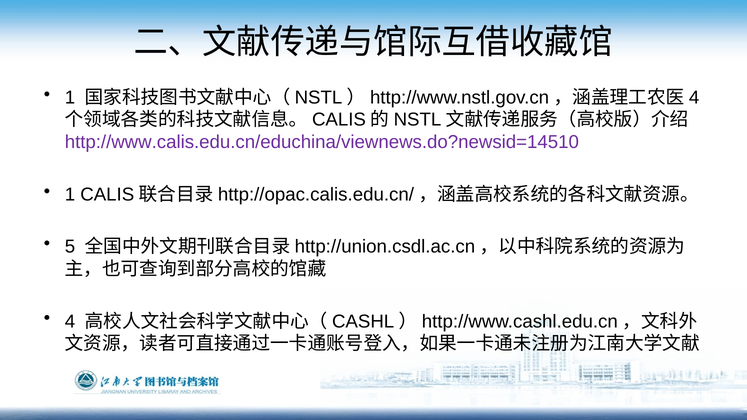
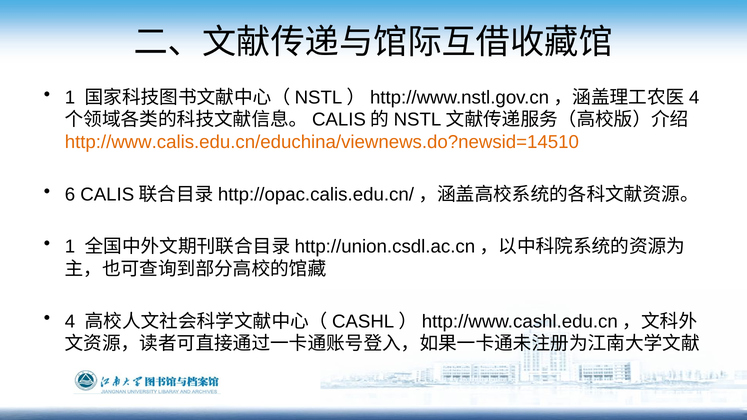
http://www.calis.edu.cn/educhina/viewnews.do?newsid=14510 colour: purple -> orange
1 at (70, 195): 1 -> 6
5 at (70, 247): 5 -> 1
